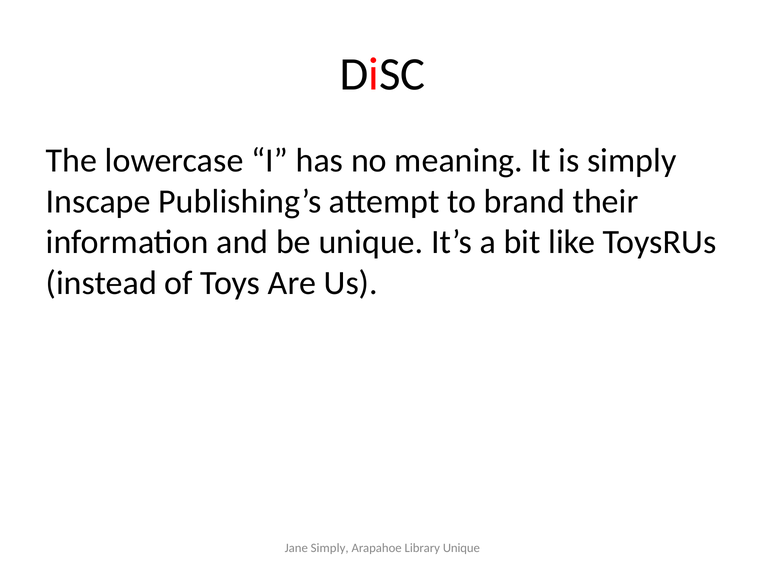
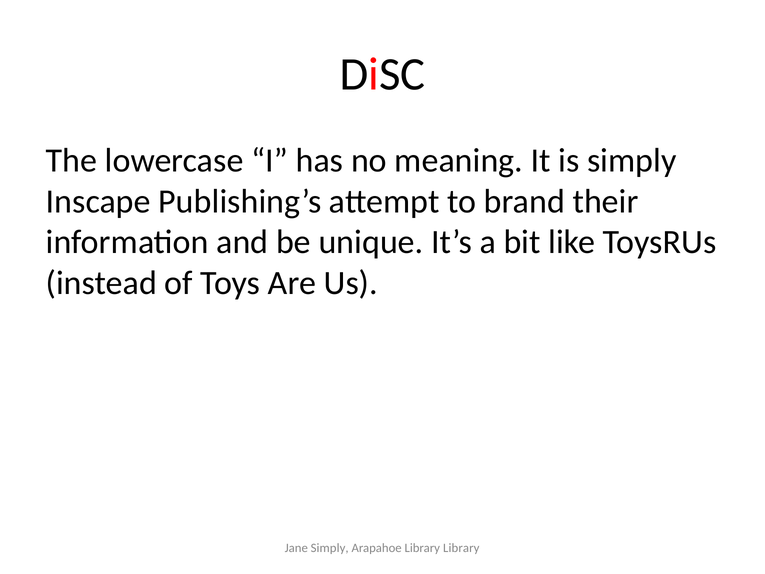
Library Unique: Unique -> Library
